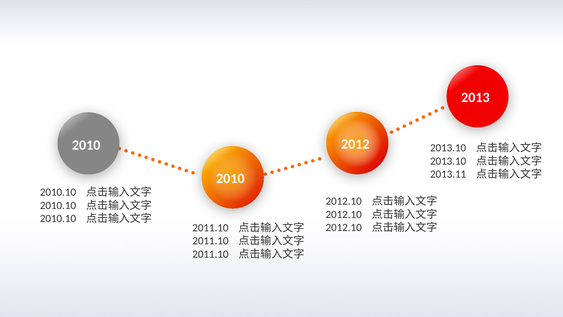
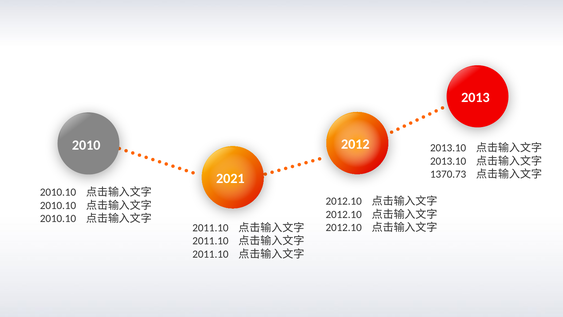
2013.11: 2013.11 -> 1370.73
2010 at (230, 178): 2010 -> 2021
